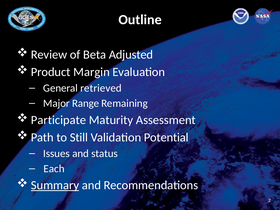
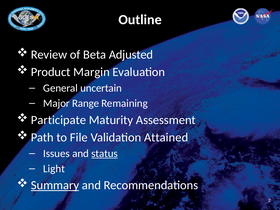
retrieved: retrieved -> uncertain
Still: Still -> File
Potential: Potential -> Attained
status underline: none -> present
Each: Each -> Light
